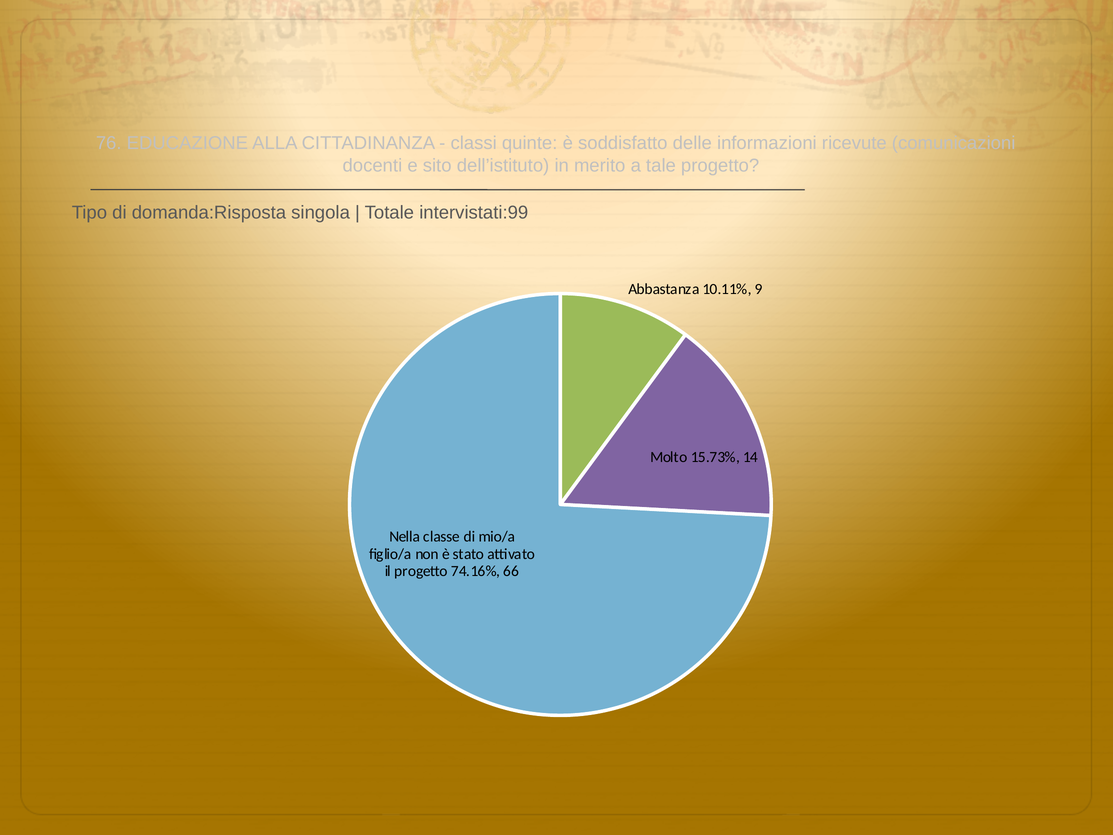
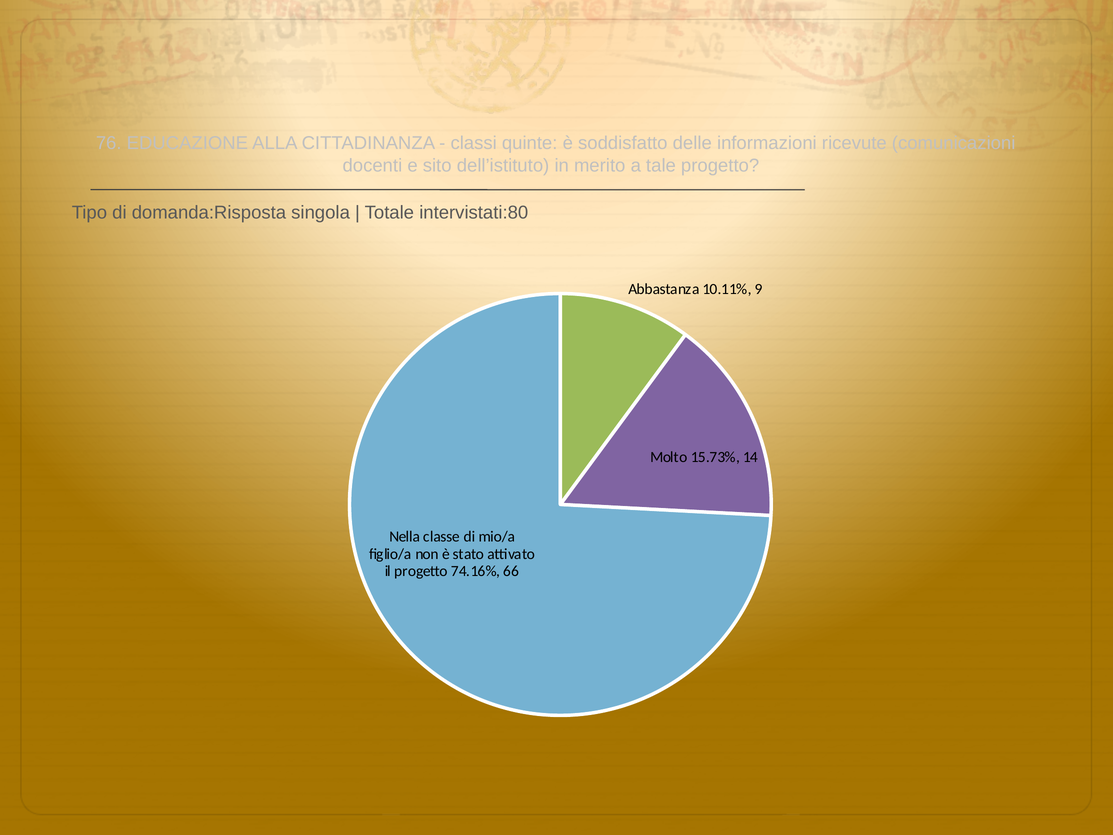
intervistati:99: intervistati:99 -> intervistati:80
